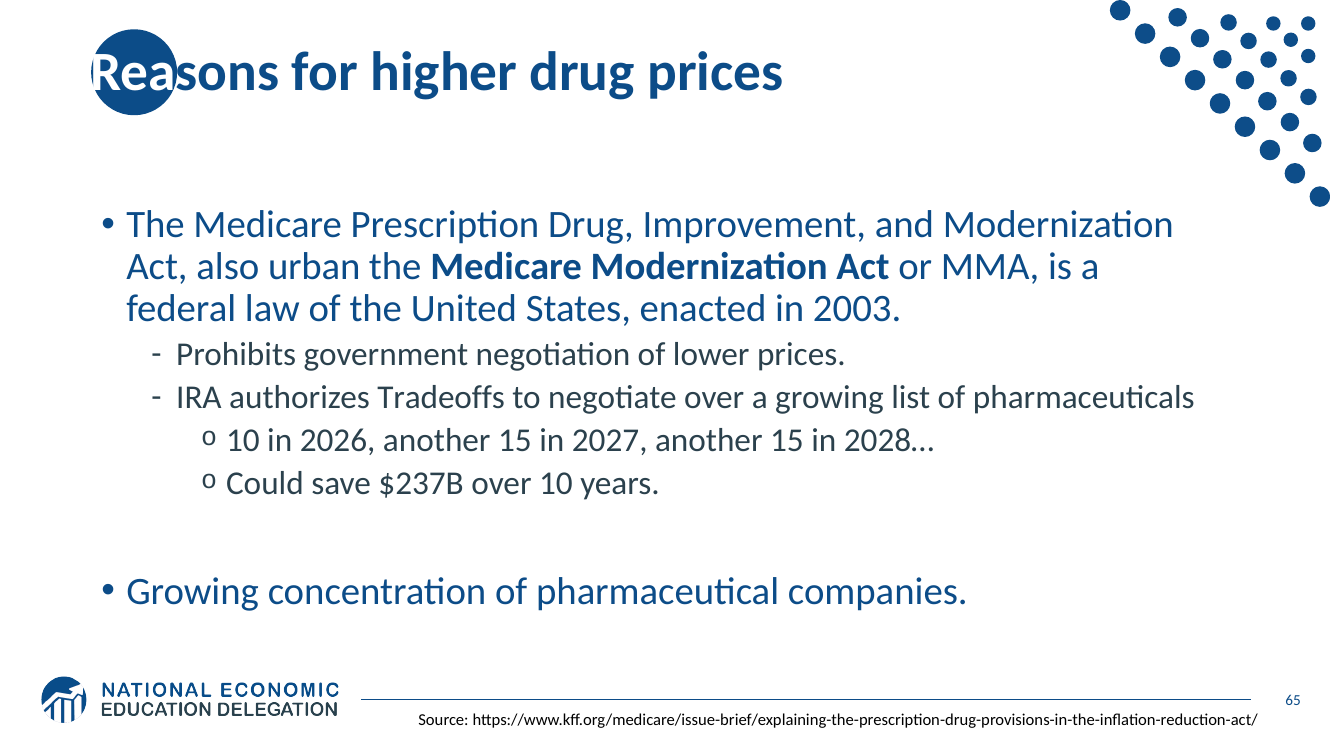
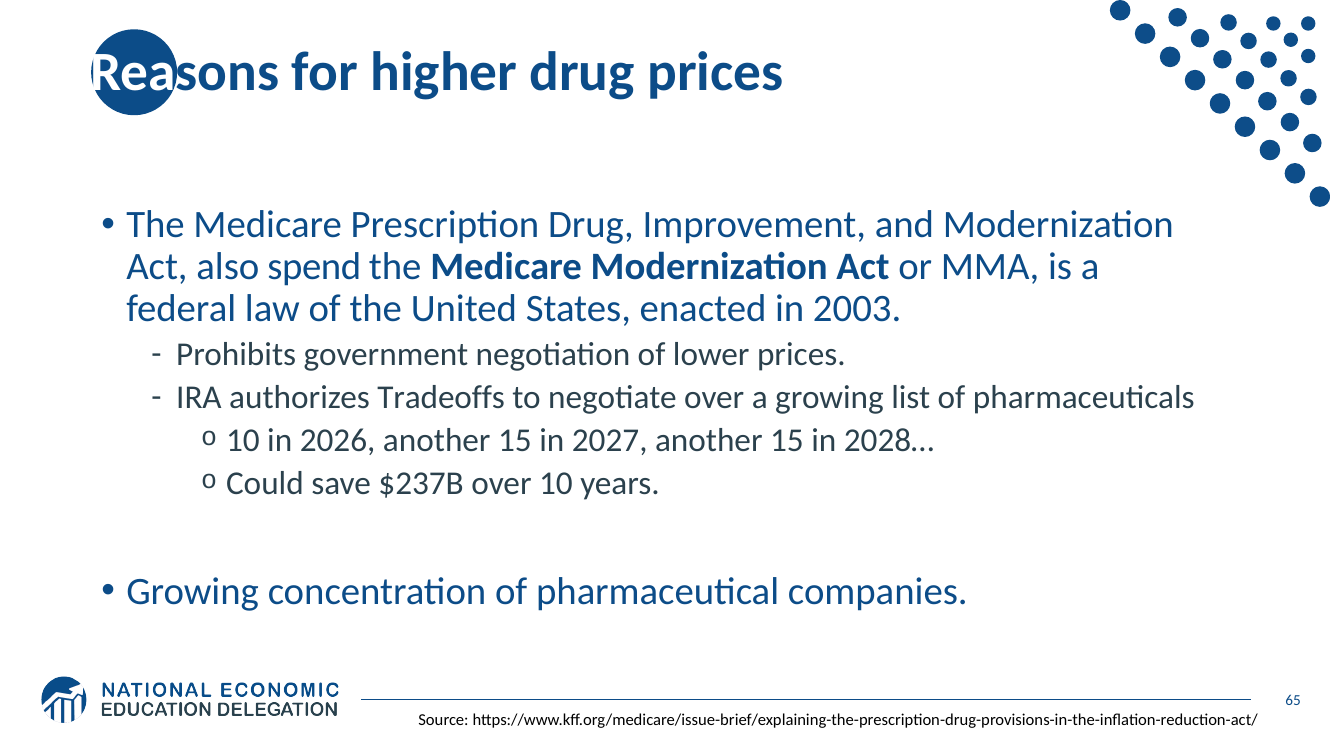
urban: urban -> spend
